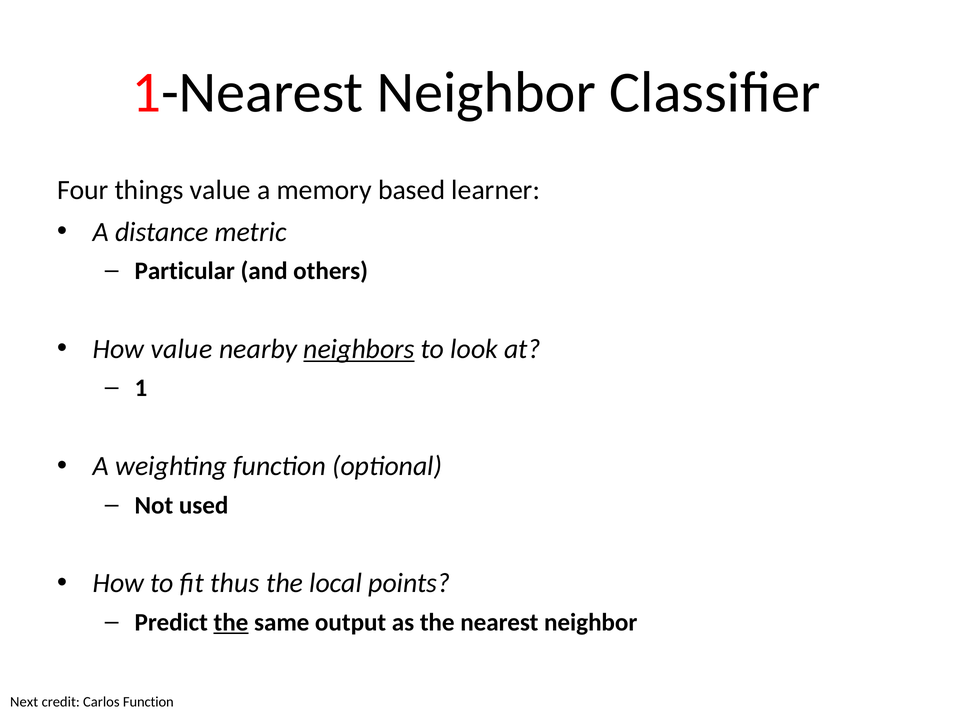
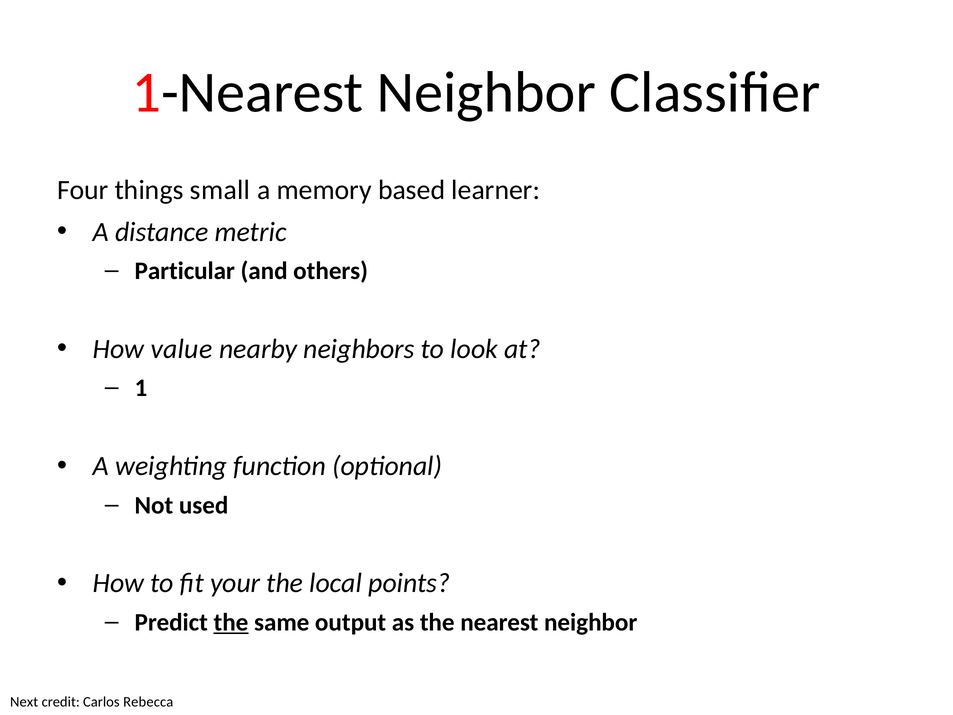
things value: value -> small
neighbors underline: present -> none
thus: thus -> your
Carlos Function: Function -> Rebecca
